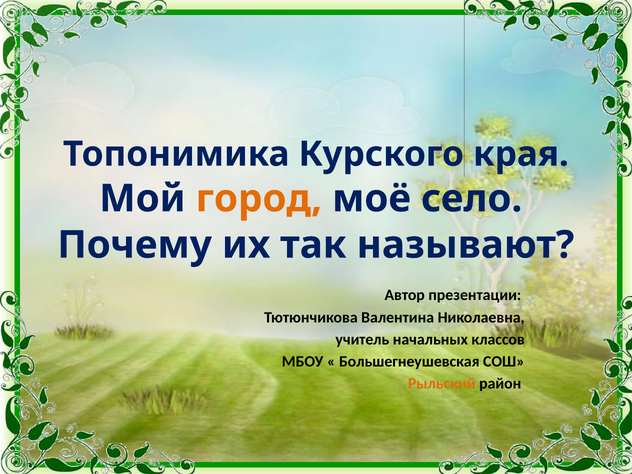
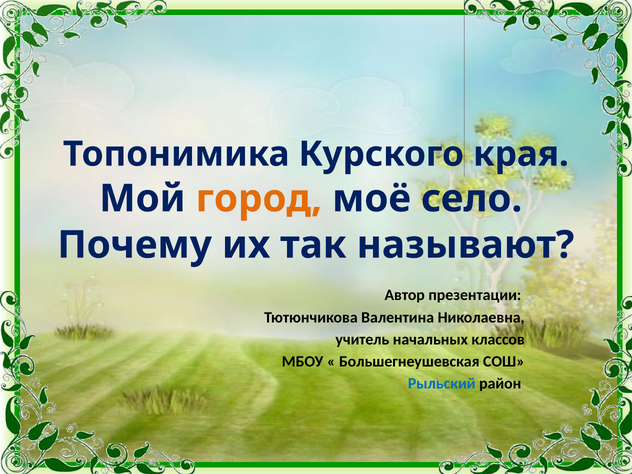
Рыльский colour: orange -> blue
